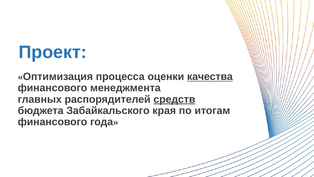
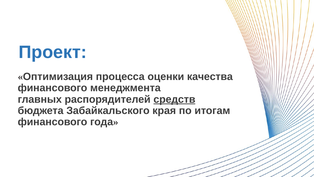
качества underline: present -> none
